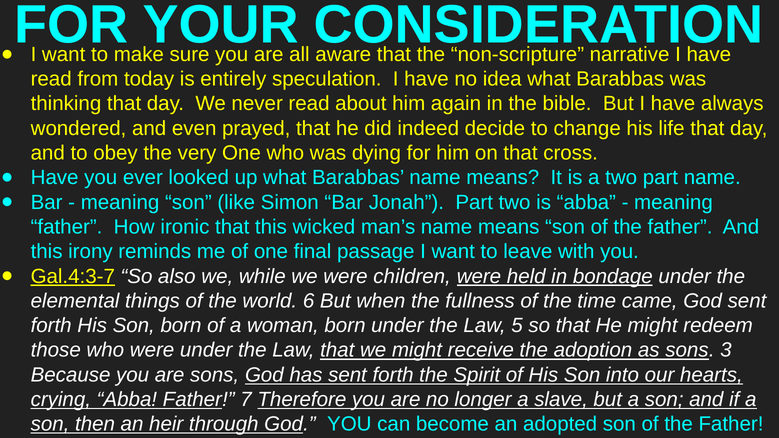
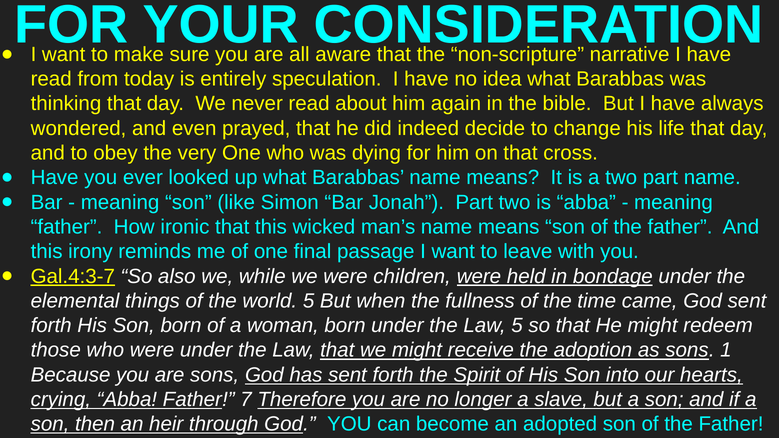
world 6: 6 -> 5
3: 3 -> 1
